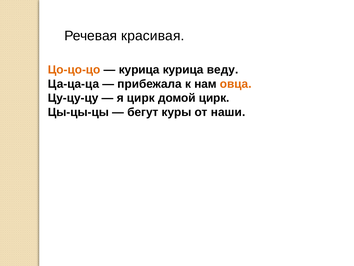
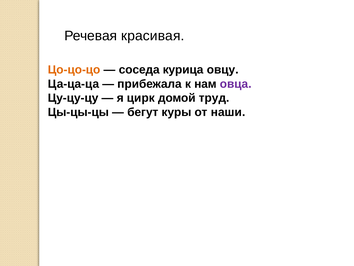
курица at (139, 70): курица -> соседа
веду: веду -> овцу
овца colour: orange -> purple
домой цирк: цирк -> труд
